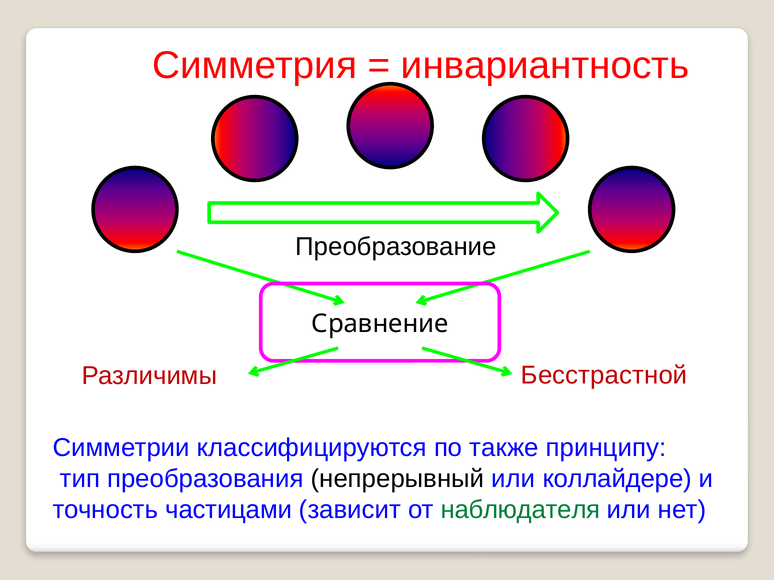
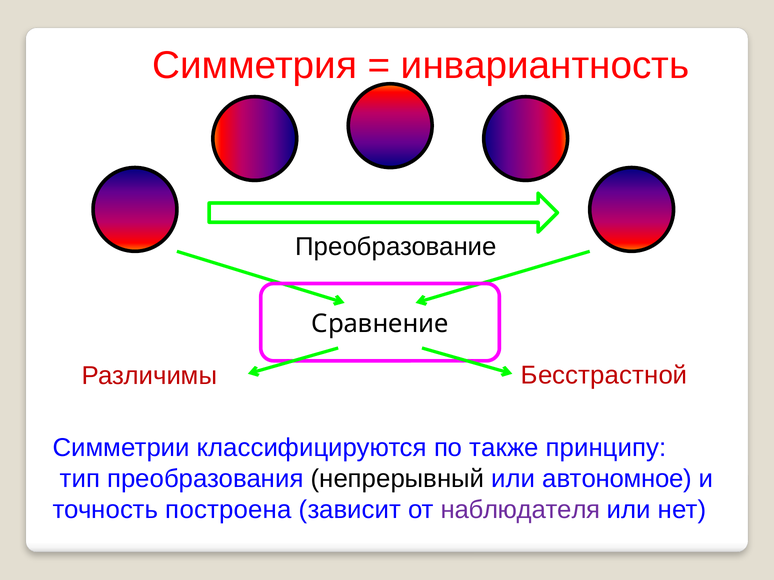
коллайдере: коллайдере -> автономное
частицами: частицами -> построена
наблюдателя colour: green -> purple
